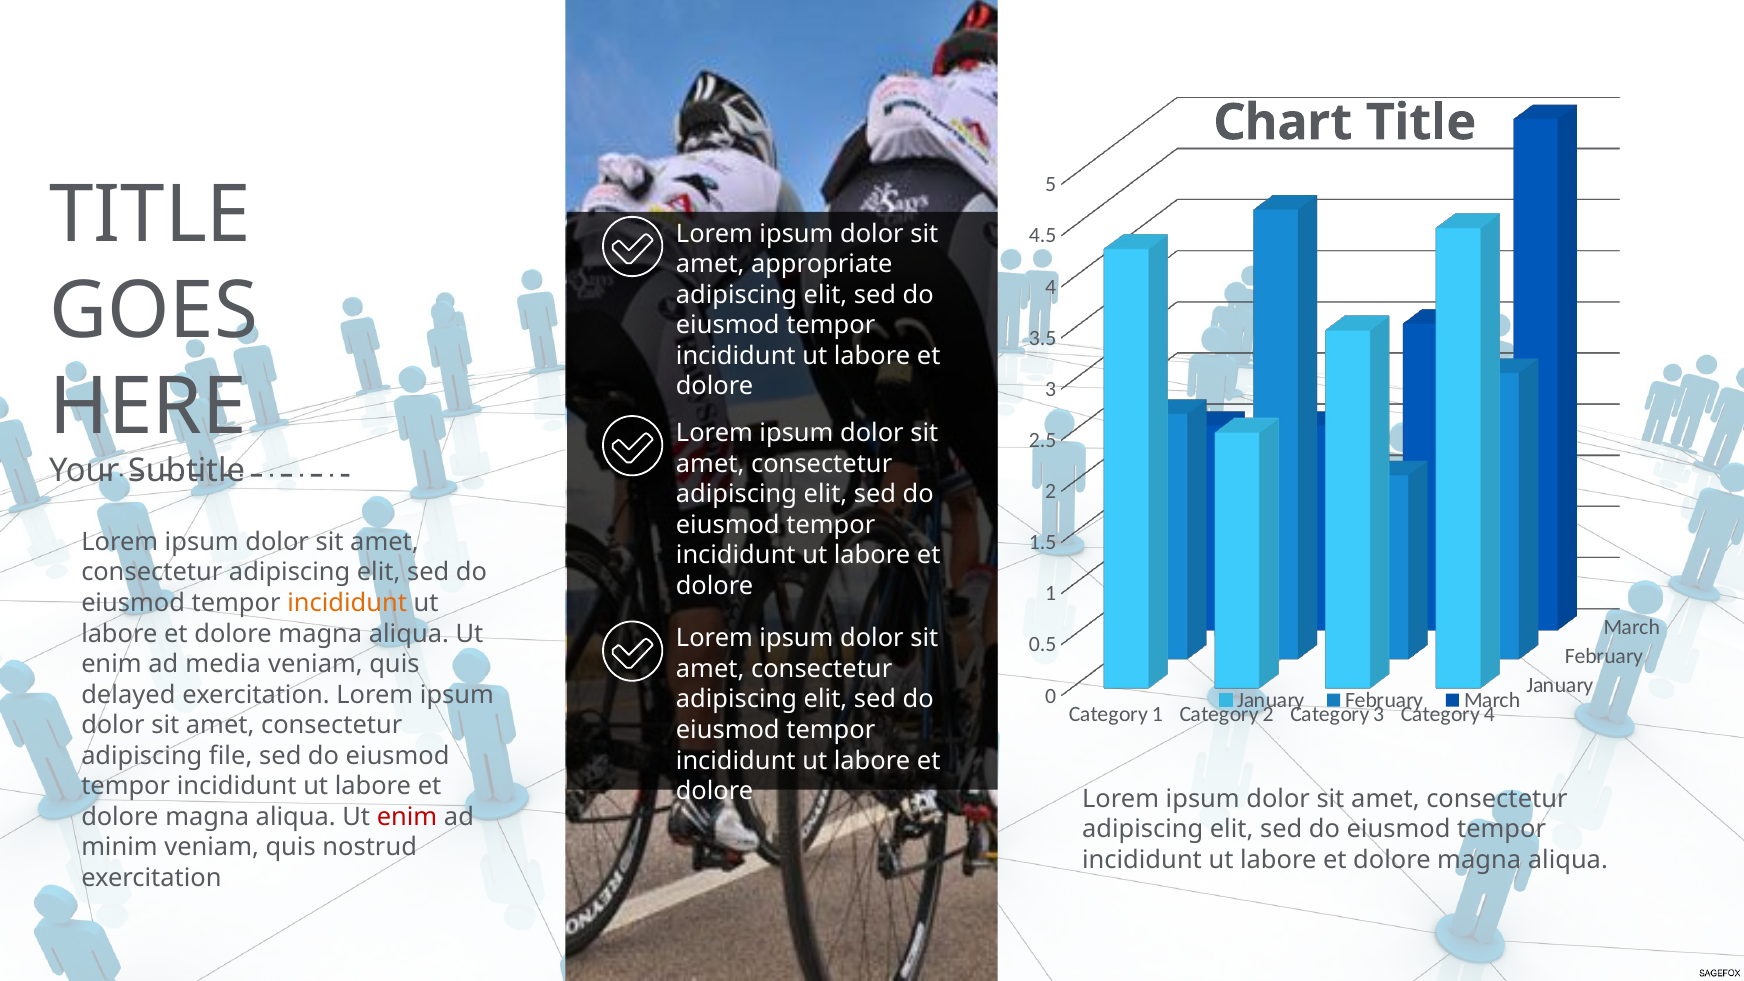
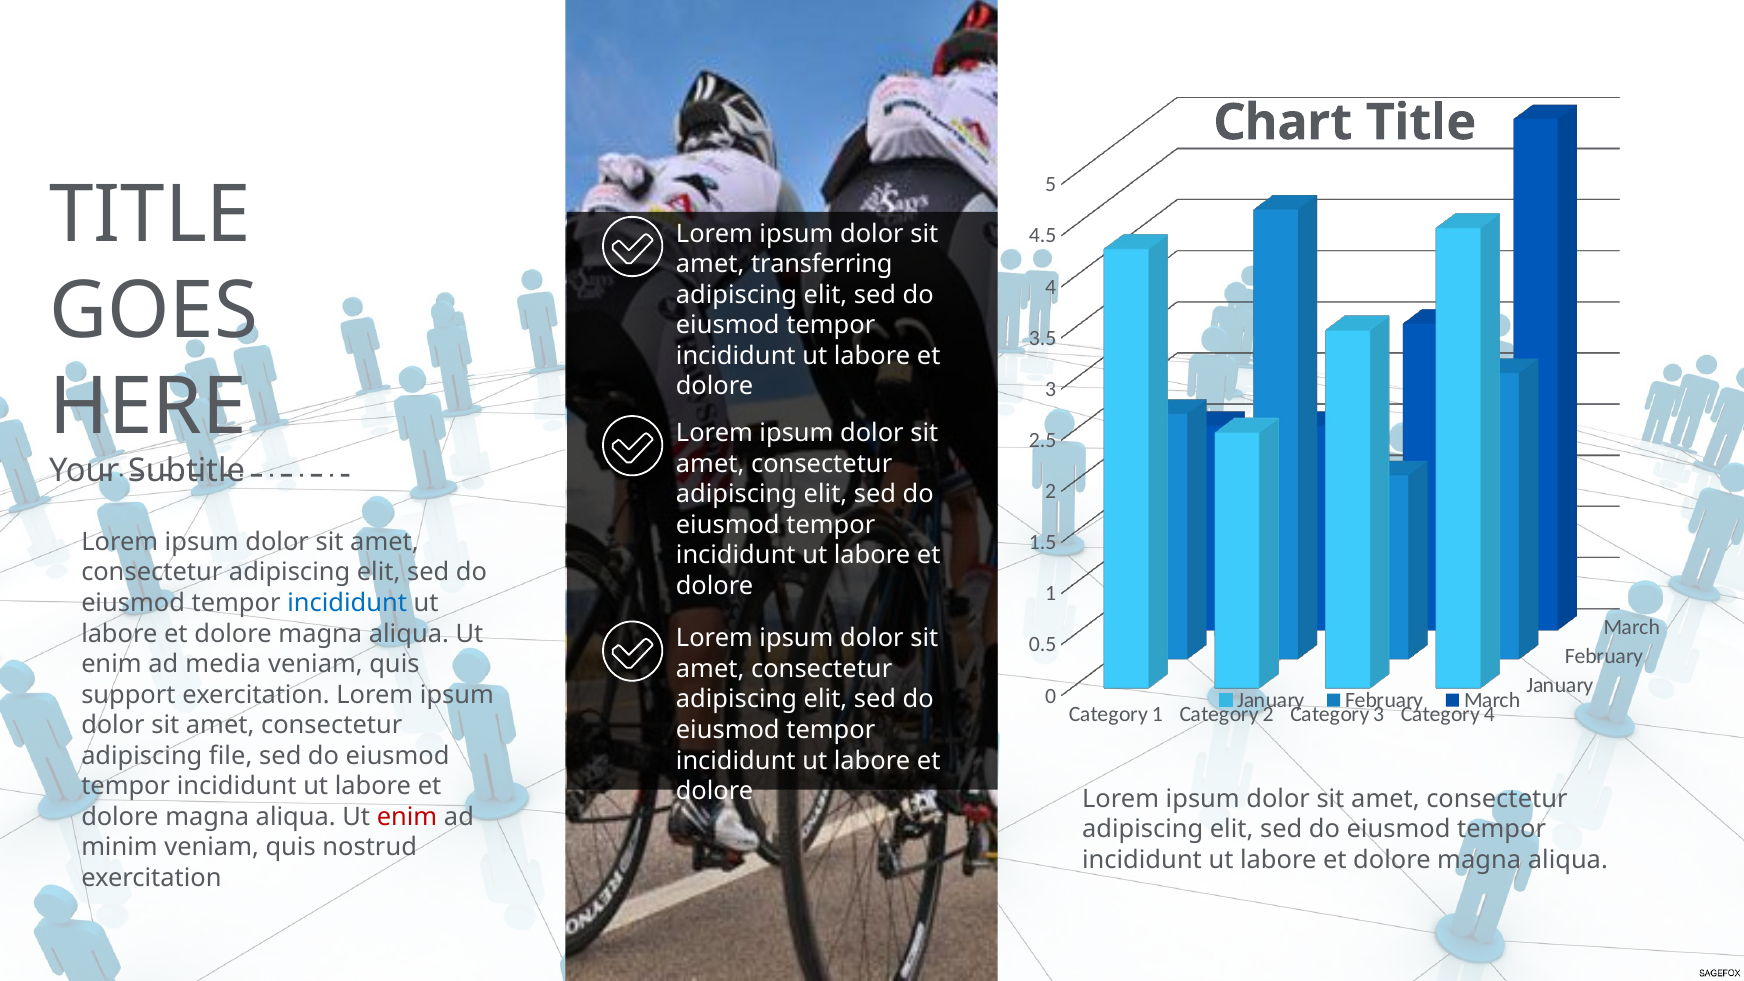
appropriate: appropriate -> transferring
incididunt at (347, 603) colour: orange -> blue
delayed: delayed -> support
